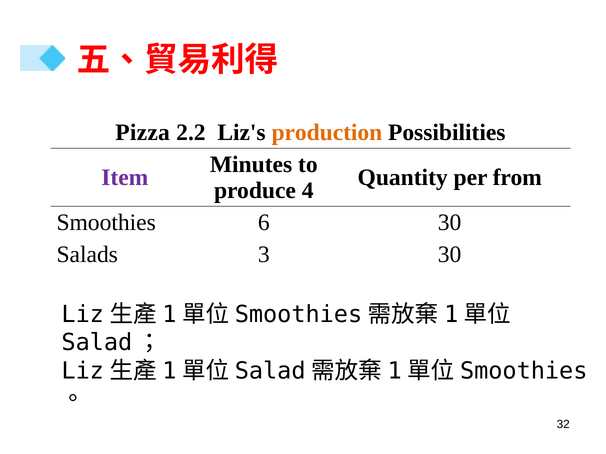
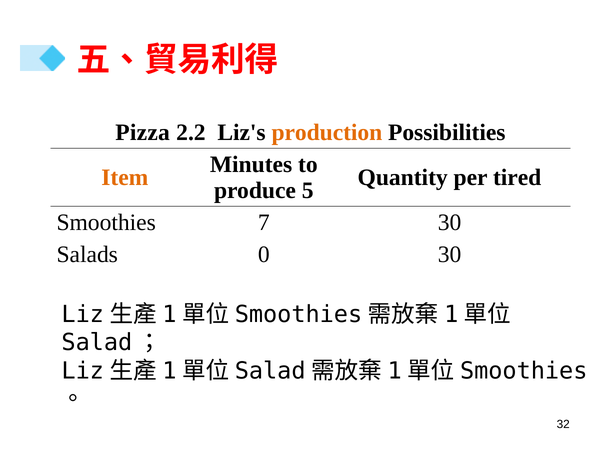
Item colour: purple -> orange
from: from -> tired
4: 4 -> 5
6: 6 -> 7
3: 3 -> 0
